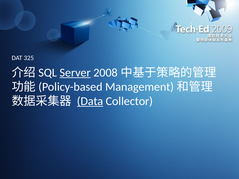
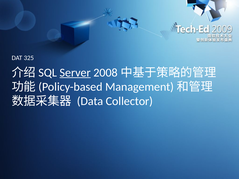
Data underline: present -> none
